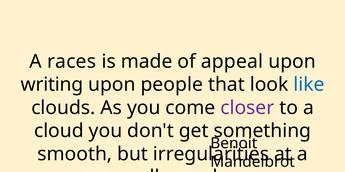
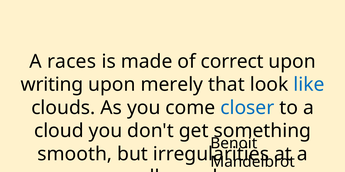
appeal: appeal -> correct
people: people -> merely
closer colour: purple -> blue
